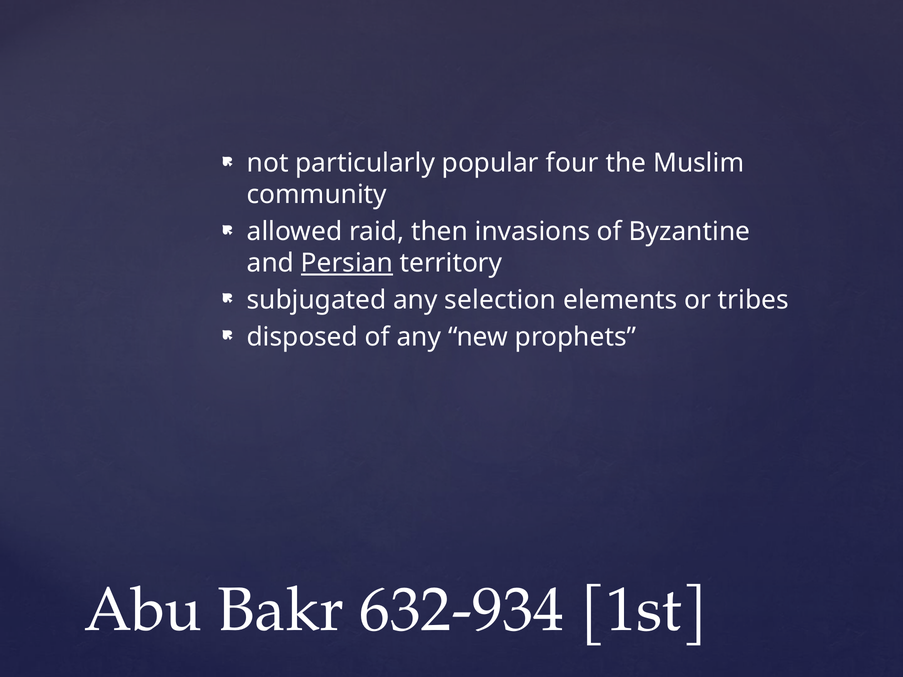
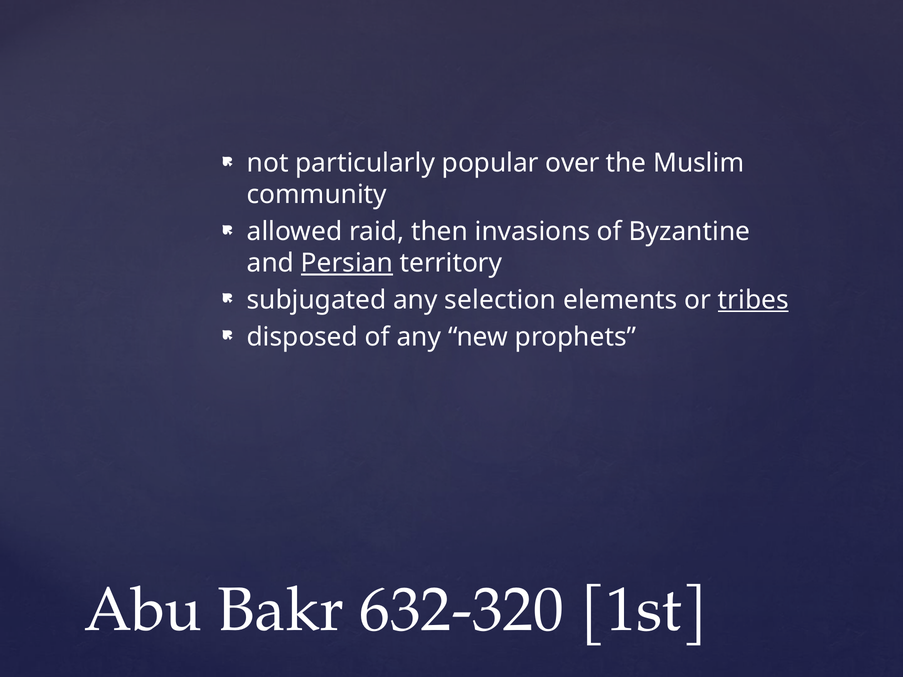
four: four -> over
tribes underline: none -> present
632-934: 632-934 -> 632-320
